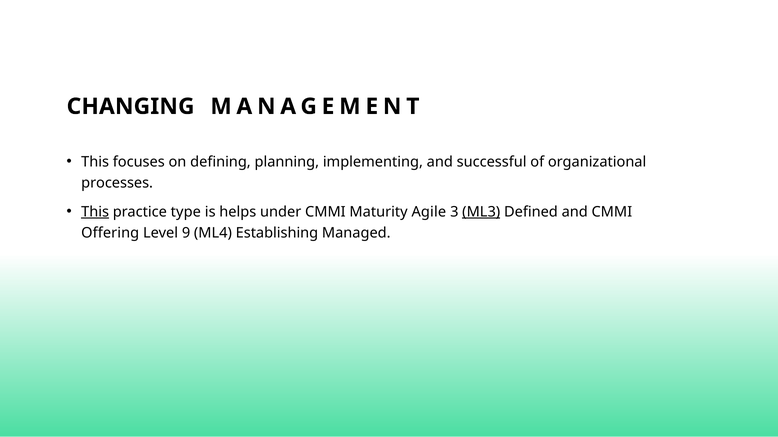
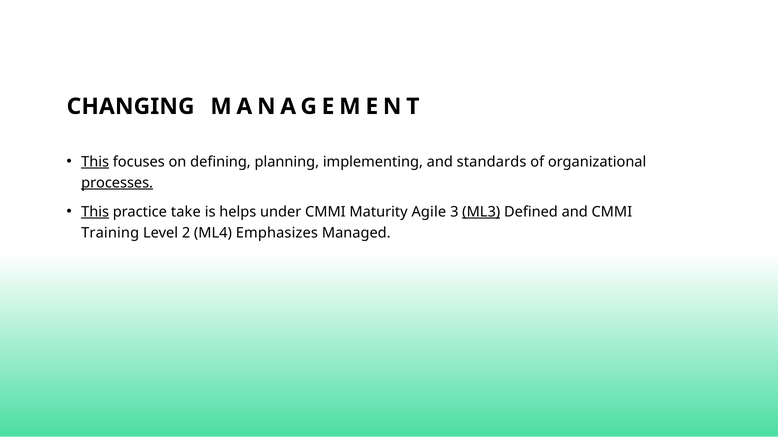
This at (95, 162) underline: none -> present
successful: successful -> standards
processes underline: none -> present
type: type -> take
Offering: Offering -> Training
9: 9 -> 2
Establishing: Establishing -> Emphasizes
